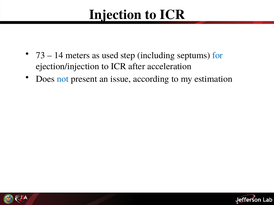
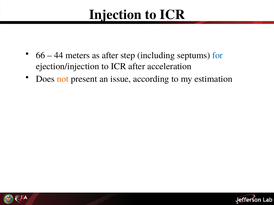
73: 73 -> 66
14: 14 -> 44
as used: used -> after
not colour: blue -> orange
